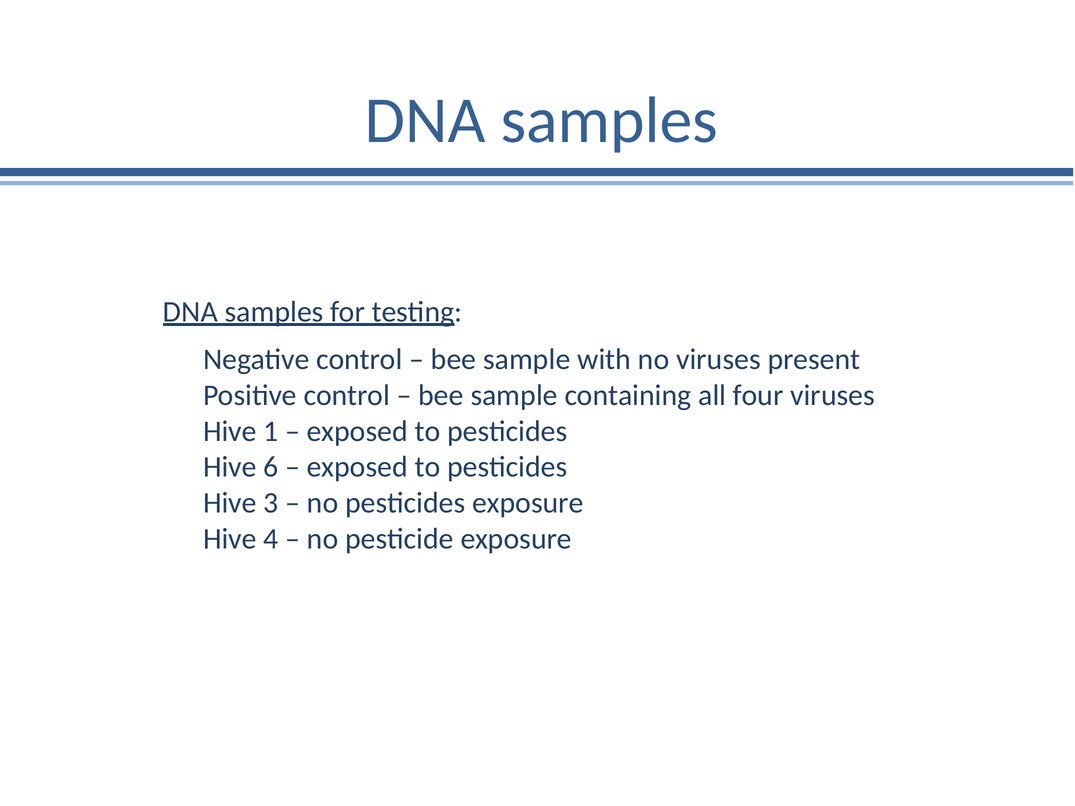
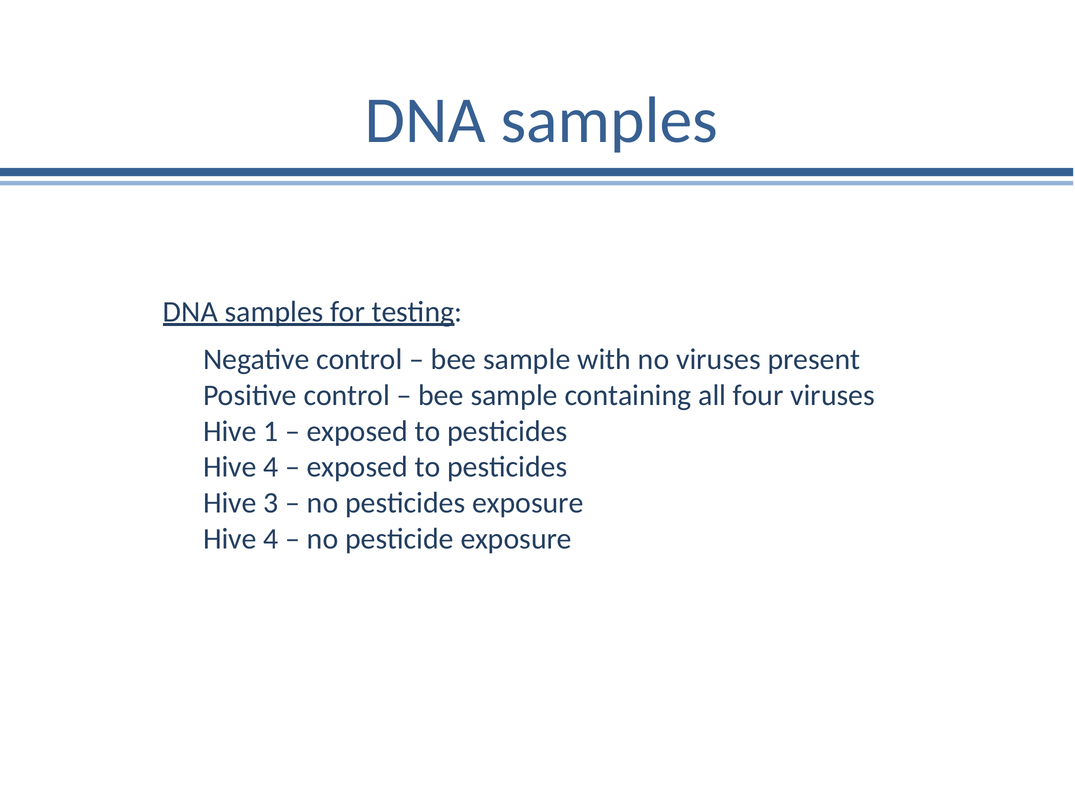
6 at (271, 467): 6 -> 4
